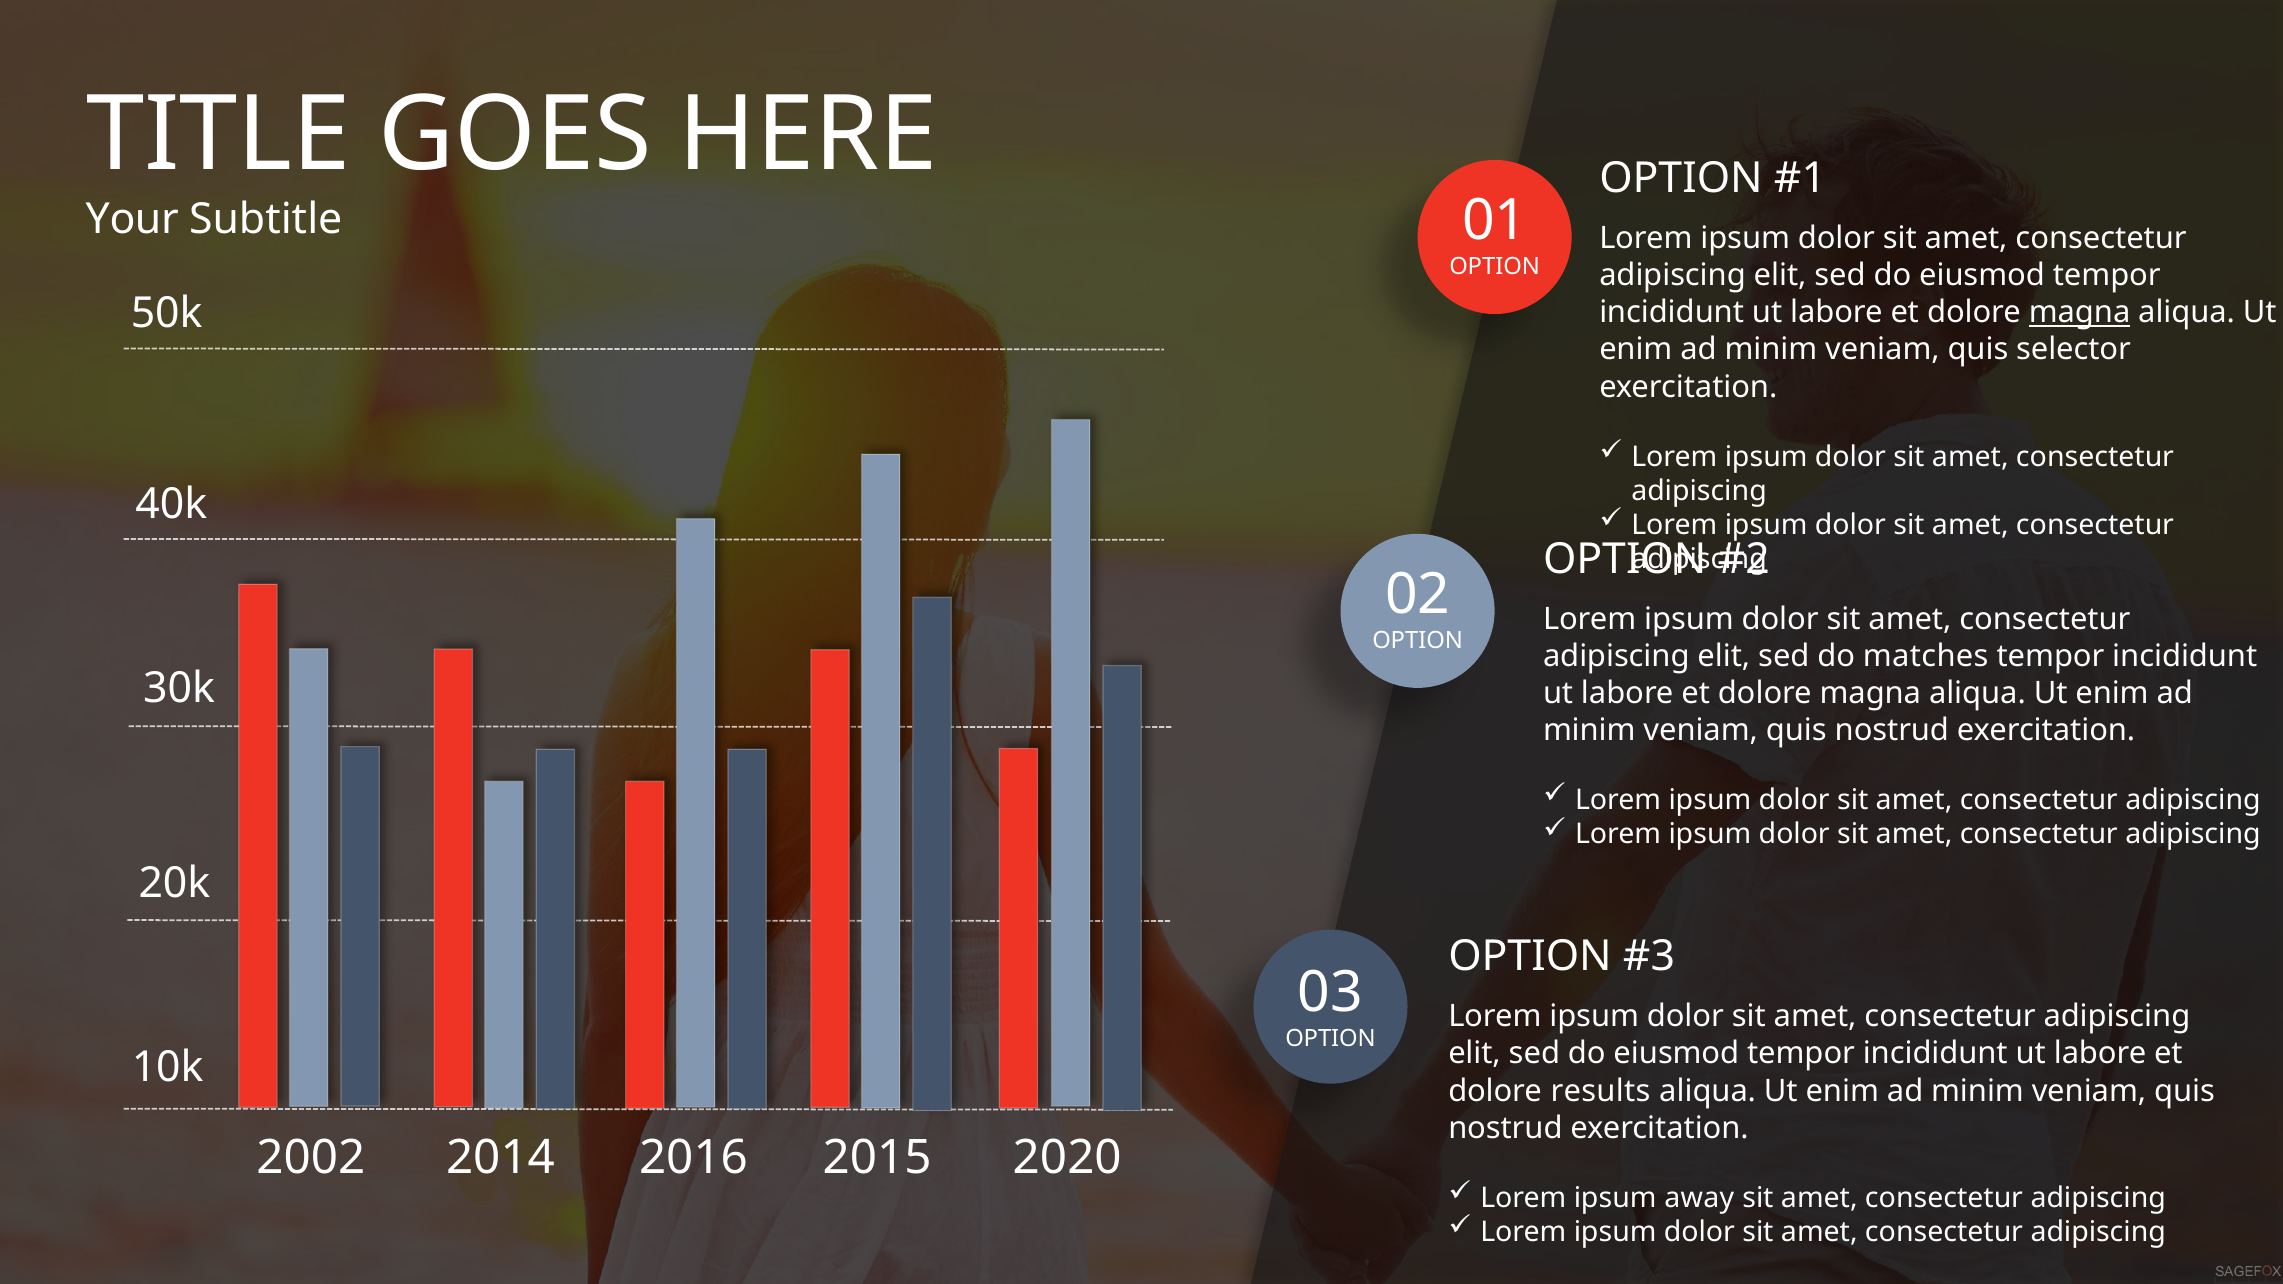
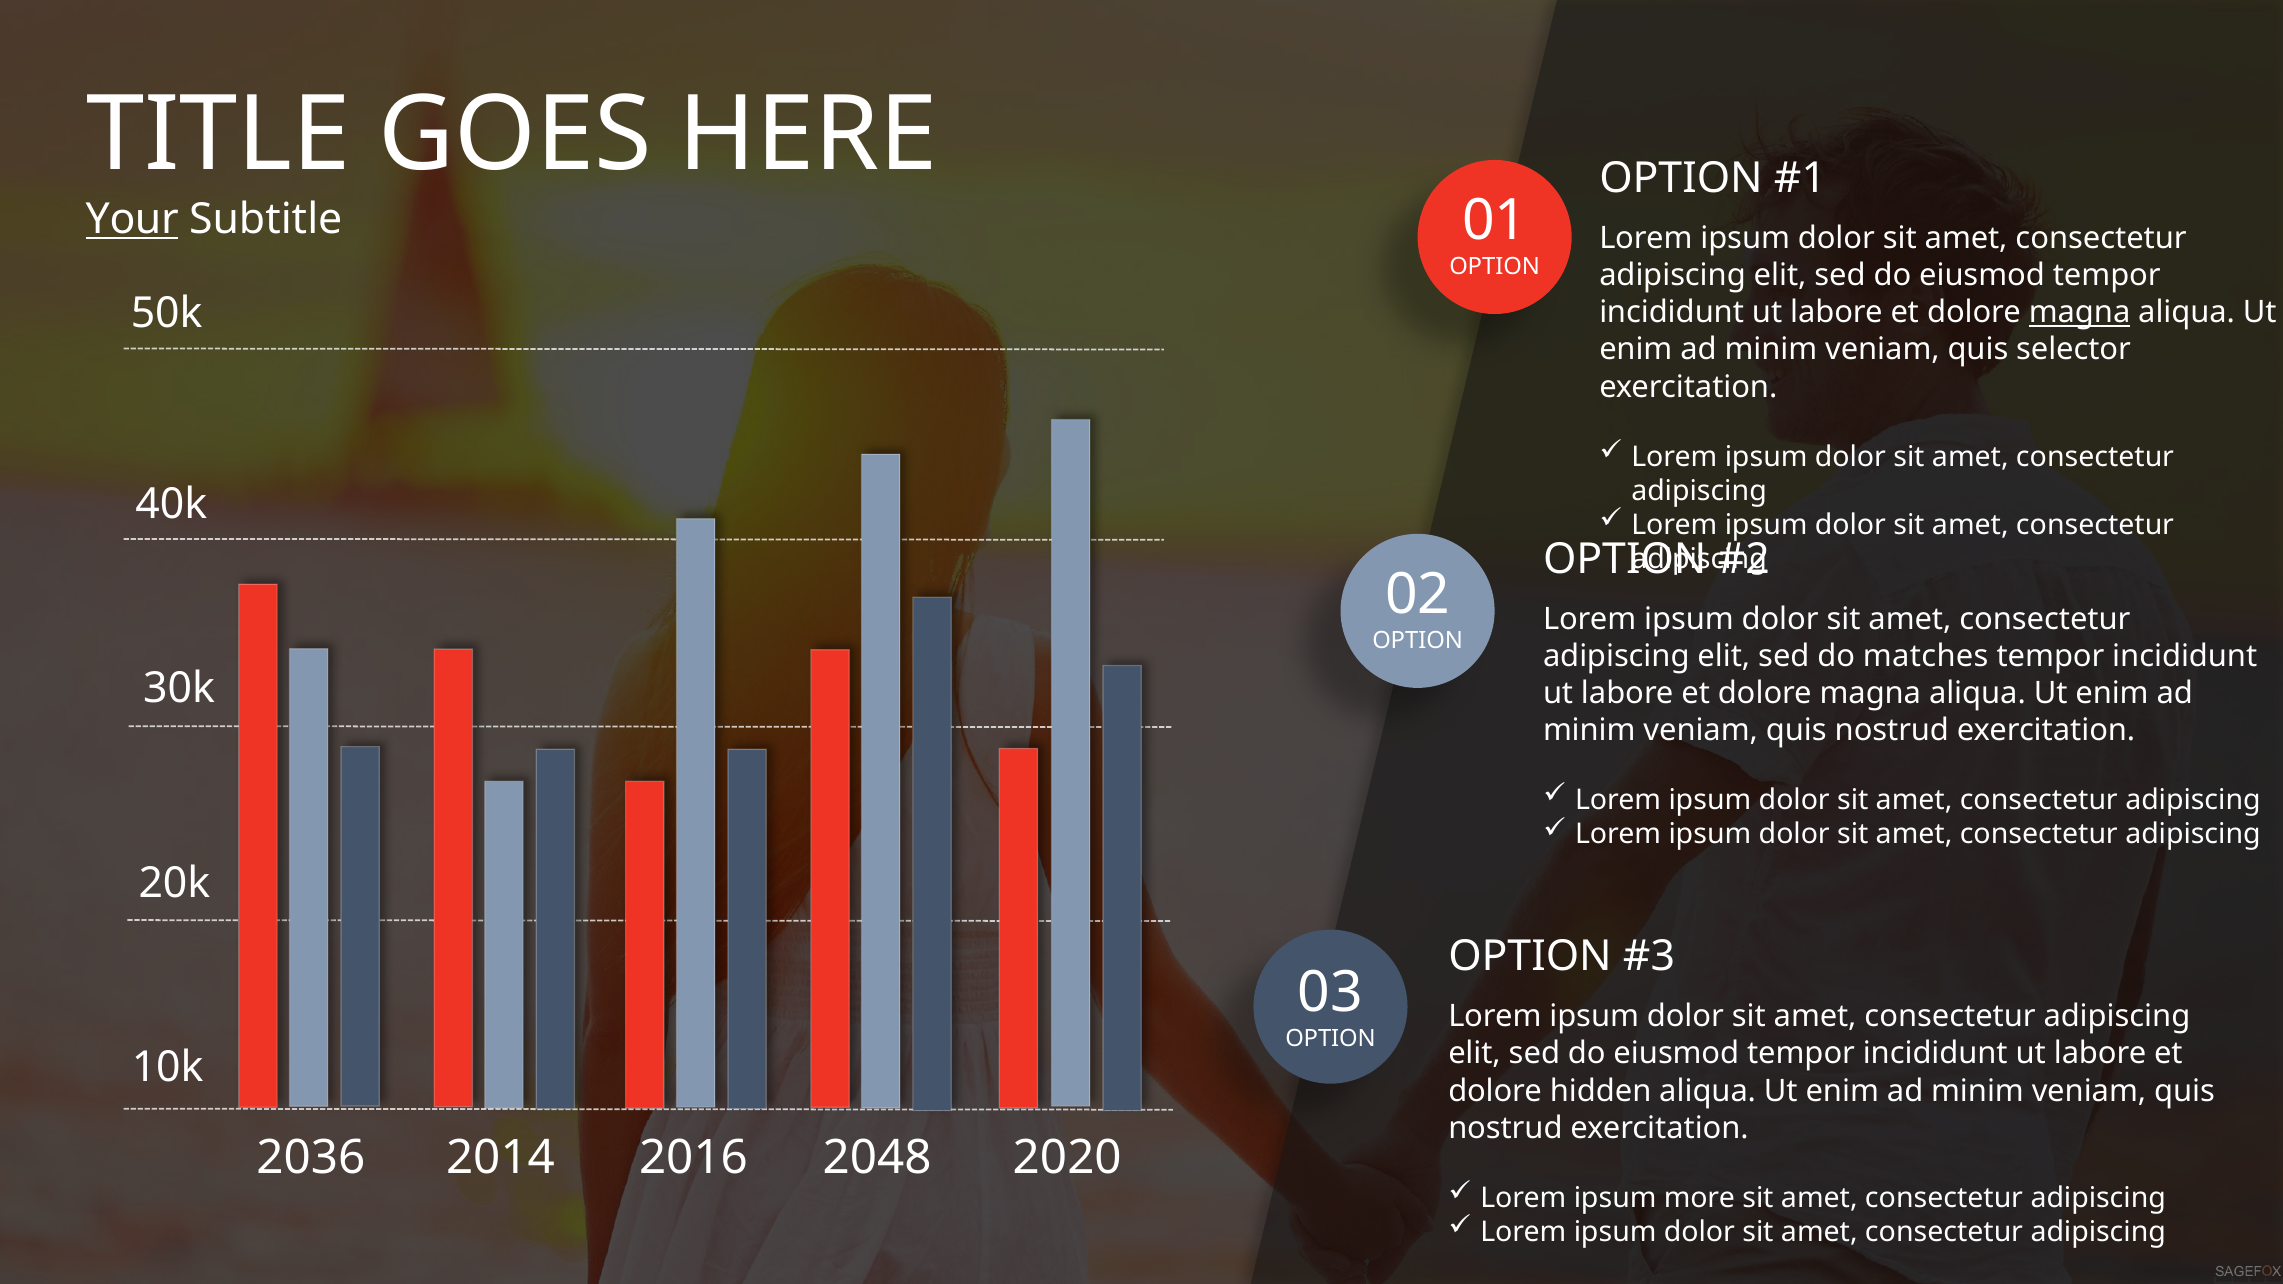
Your underline: none -> present
results: results -> hidden
2002: 2002 -> 2036
2015: 2015 -> 2048
away: away -> more
